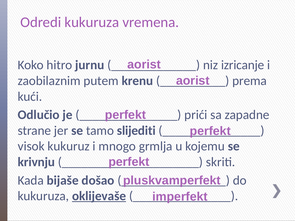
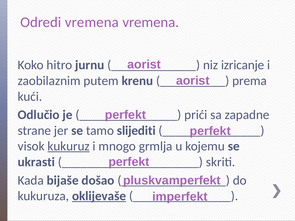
Odredi kukuruza: kukuruza -> vremena
kukuruz underline: none -> present
krivnju: krivnju -> ukrasti
